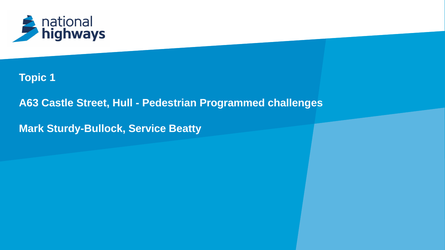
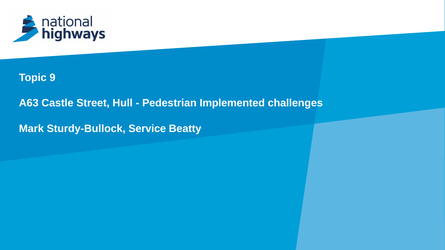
1: 1 -> 9
Programmed: Programmed -> Implemented
